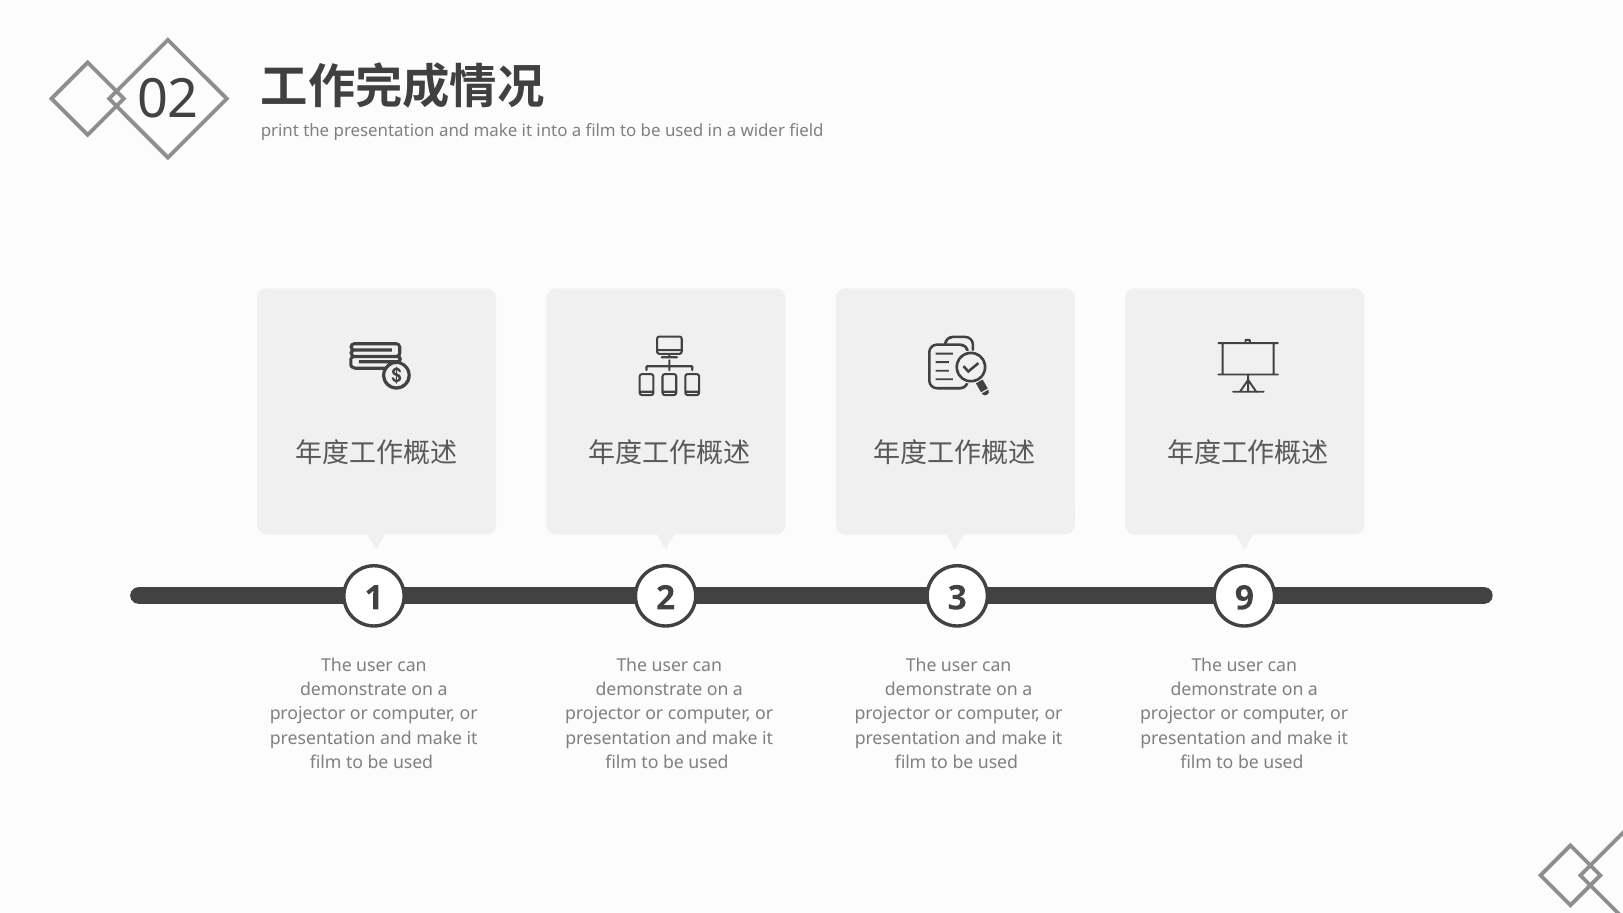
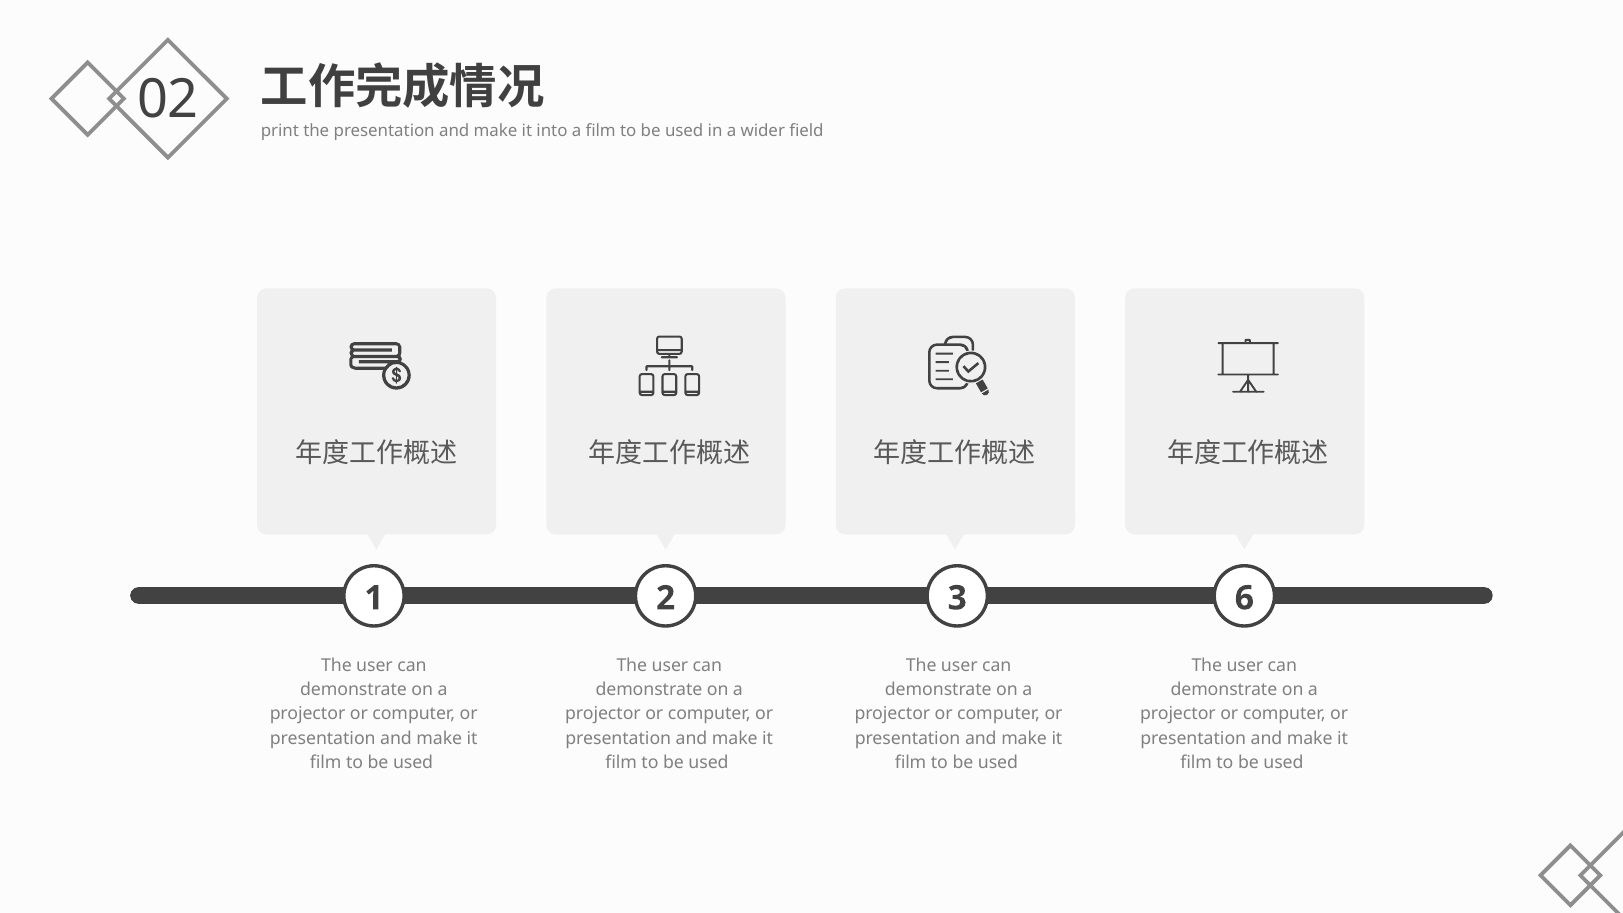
9: 9 -> 6
